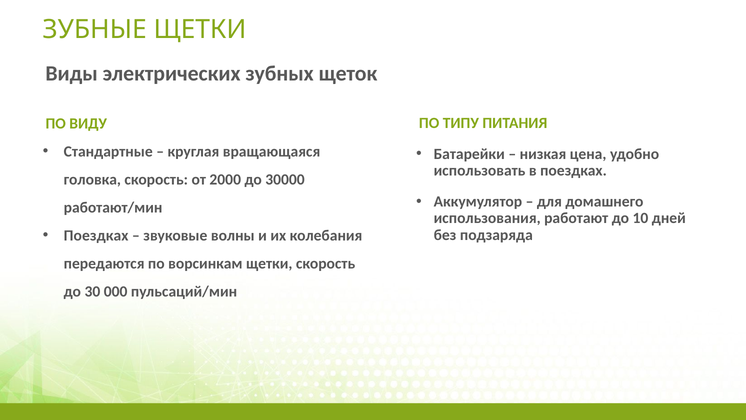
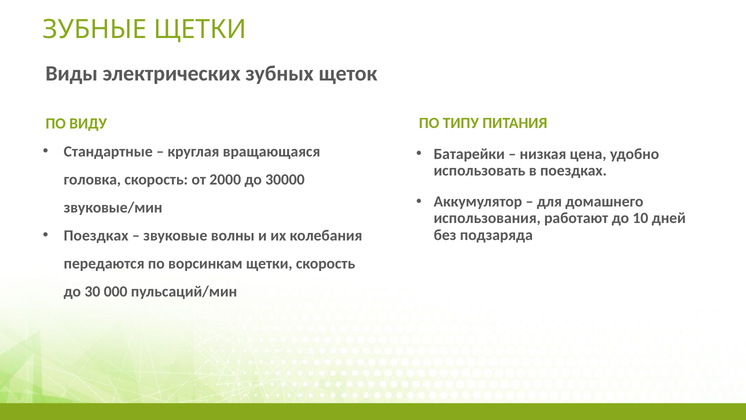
работают/мин: работают/мин -> звуковые/мин
